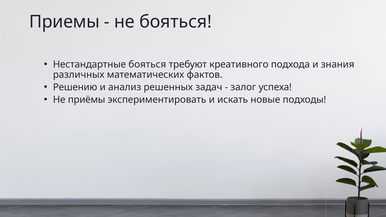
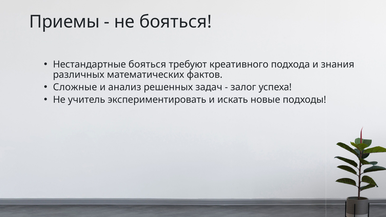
Решению: Решению -> Сложные
приёмы: приёмы -> учитель
